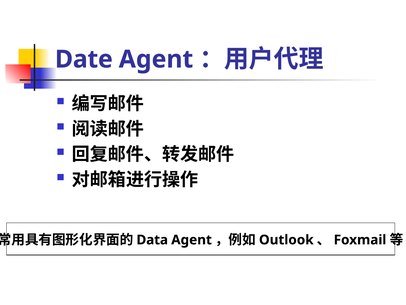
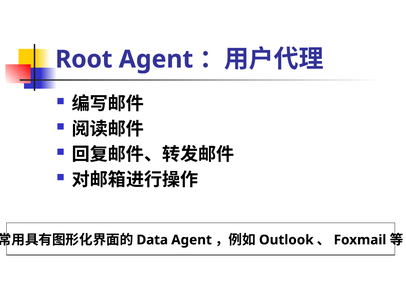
Date: Date -> Root
